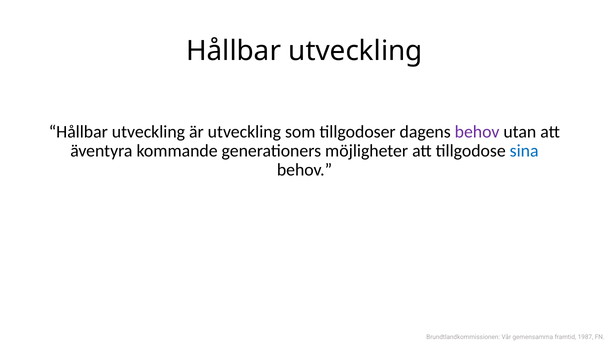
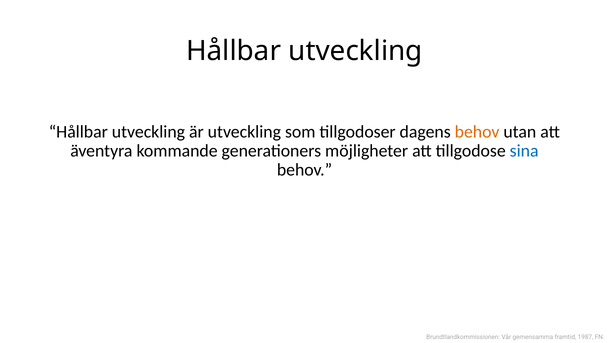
behov at (477, 132) colour: purple -> orange
